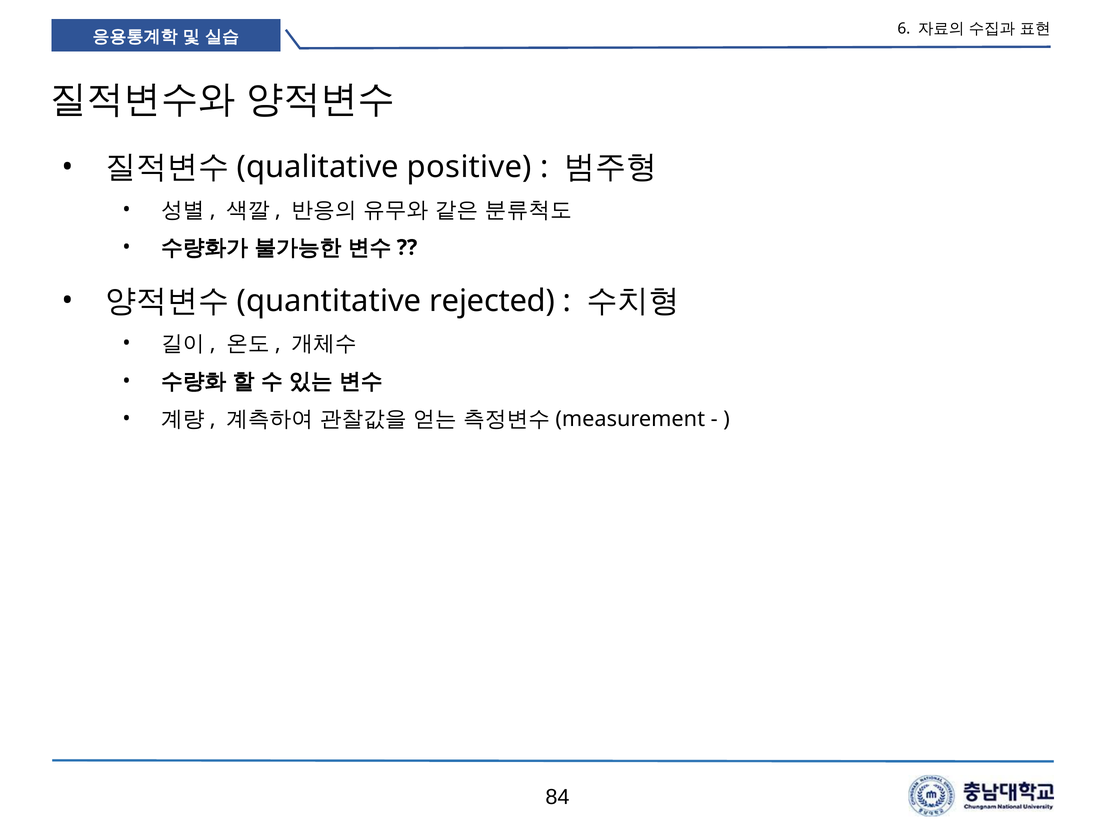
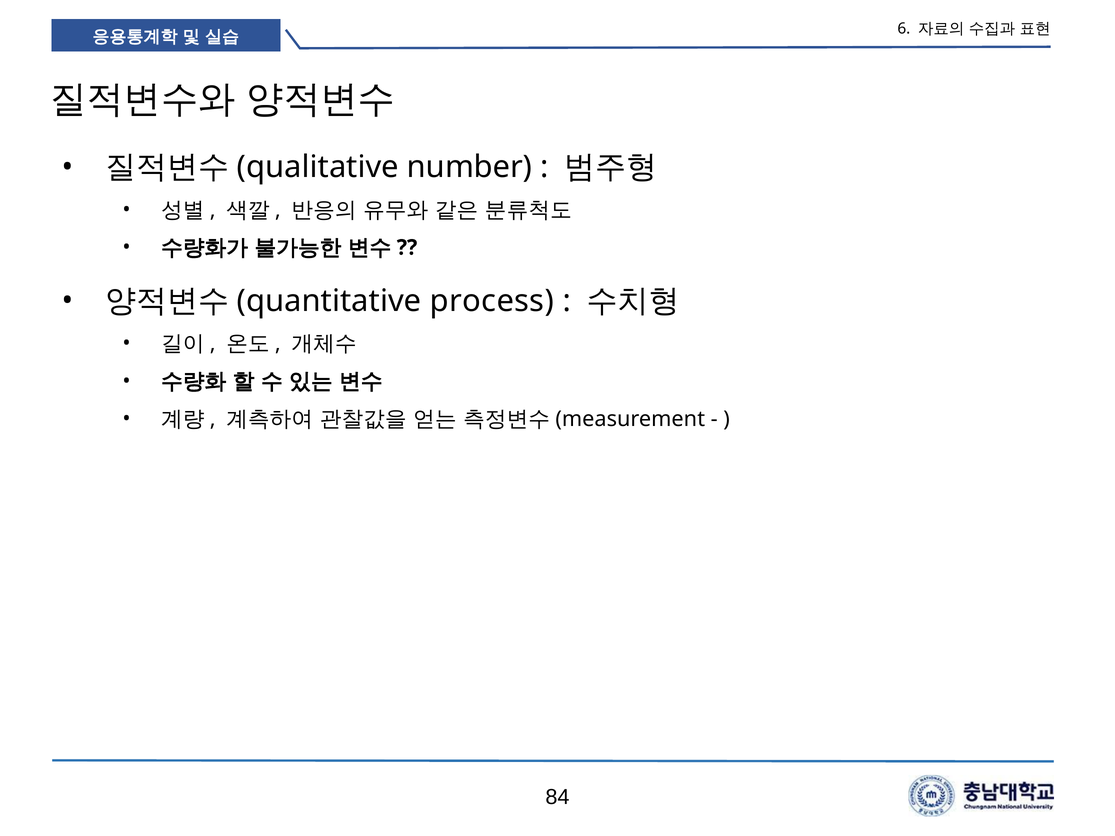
positive: positive -> number
rejected: rejected -> process
